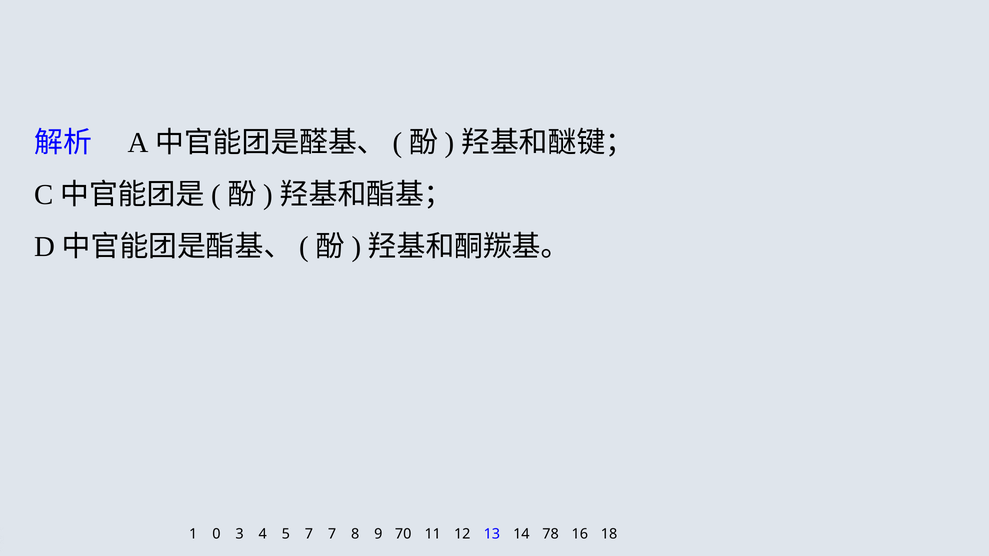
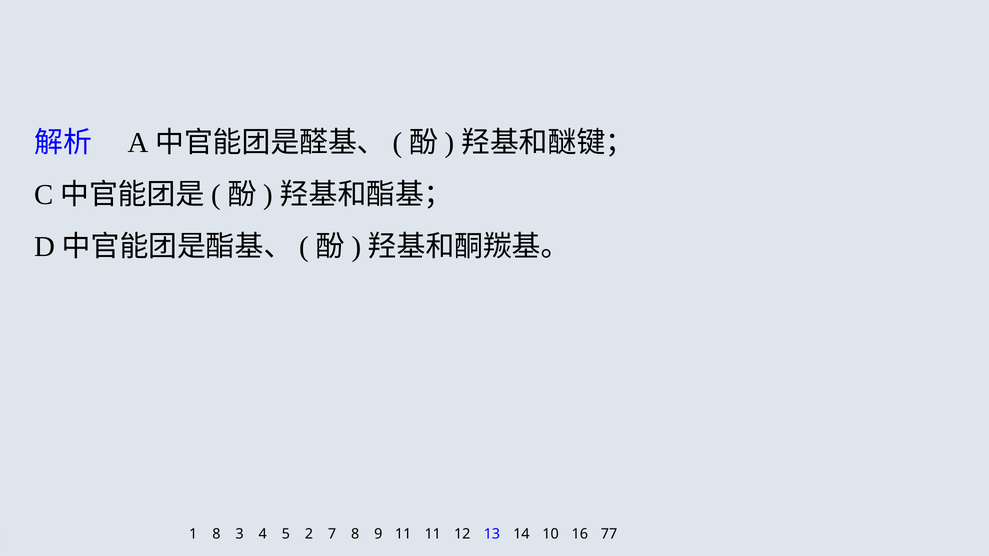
1 0: 0 -> 8
5 7: 7 -> 2
9 70: 70 -> 11
78: 78 -> 10
18: 18 -> 77
